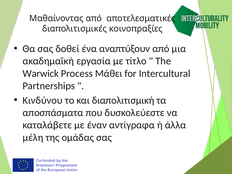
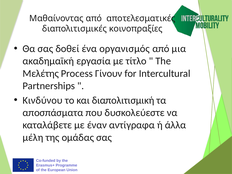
αναπτύξουν: αναπτύξουν -> οργανισμός
Warwick: Warwick -> Μελέτης
Μάθει: Μάθει -> Γίνουν
